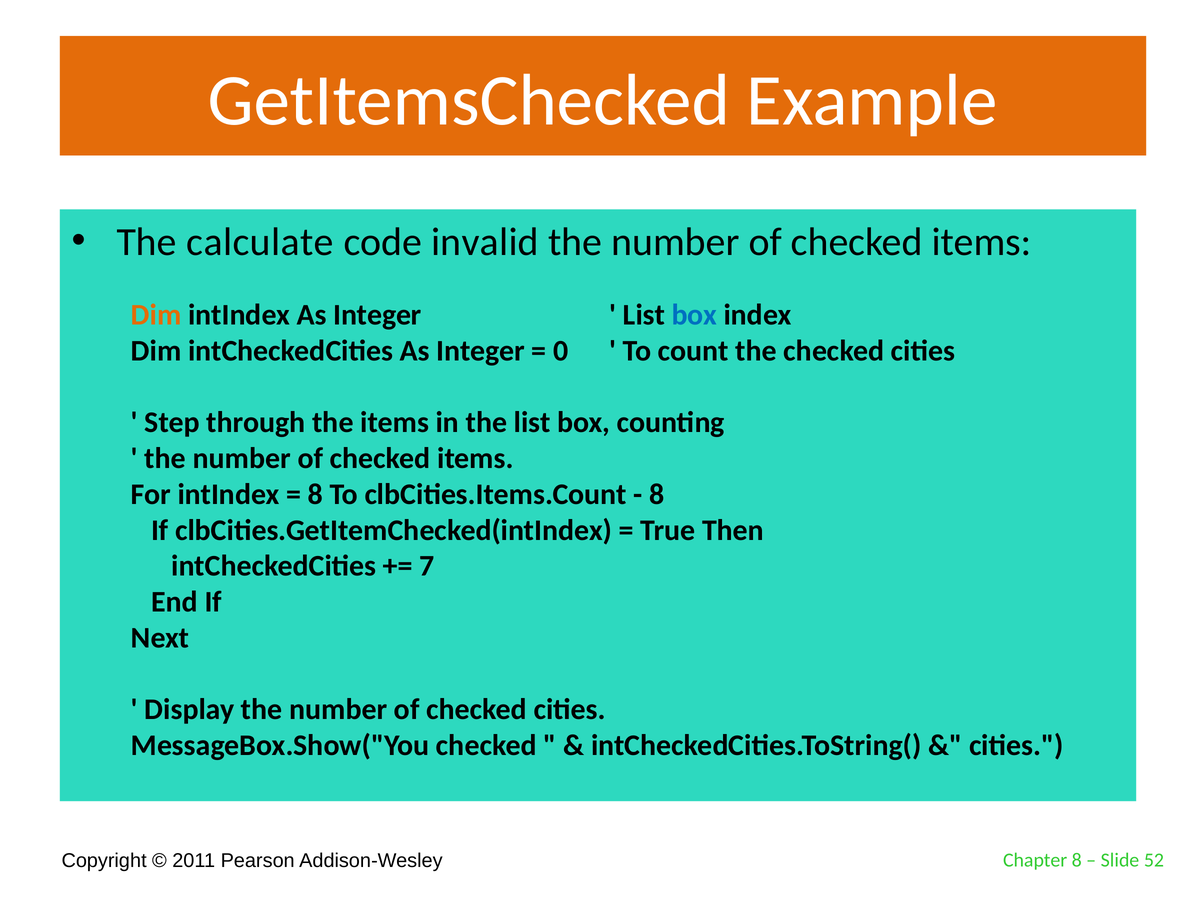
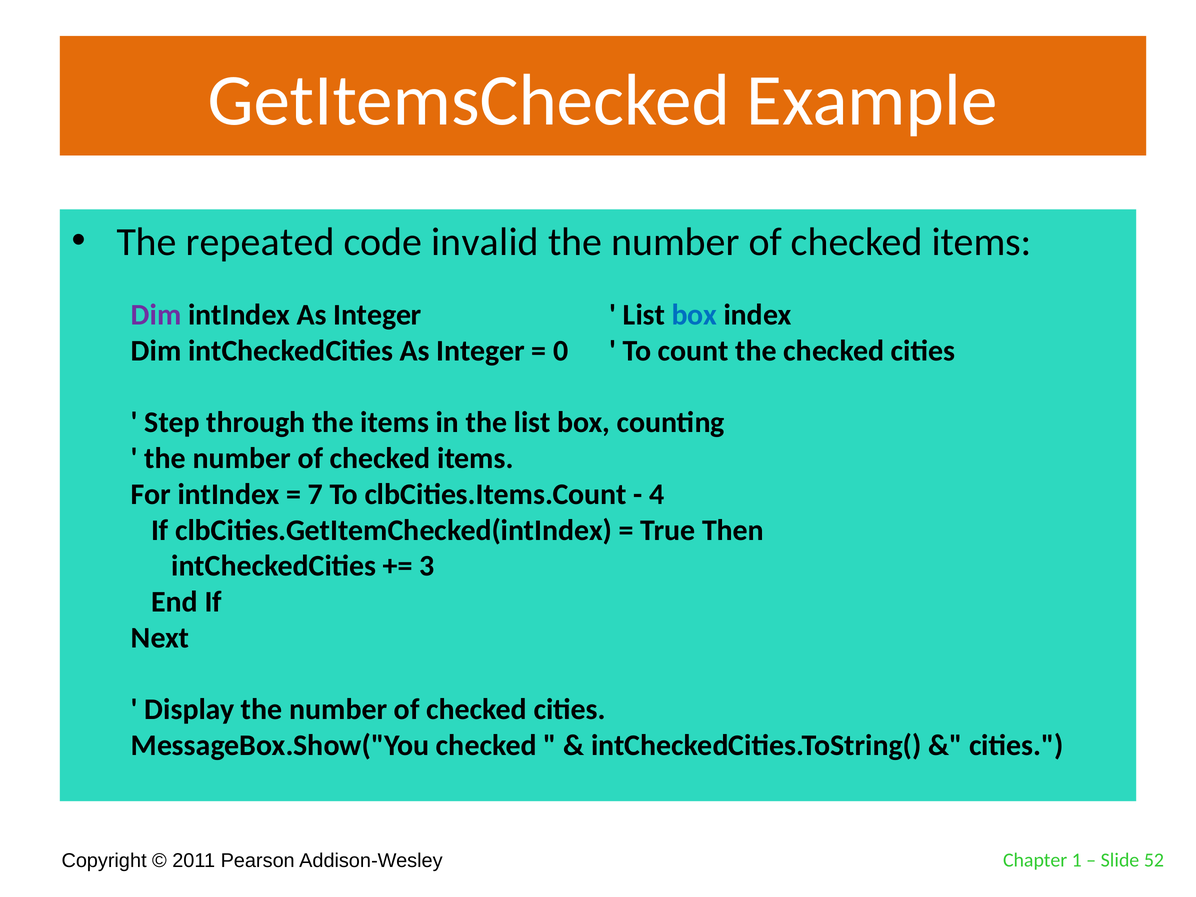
calculate: calculate -> repeated
Dim at (156, 315) colour: orange -> purple
8 at (315, 494): 8 -> 7
8 at (657, 494): 8 -> 4
7: 7 -> 3
Chapter 8: 8 -> 1
